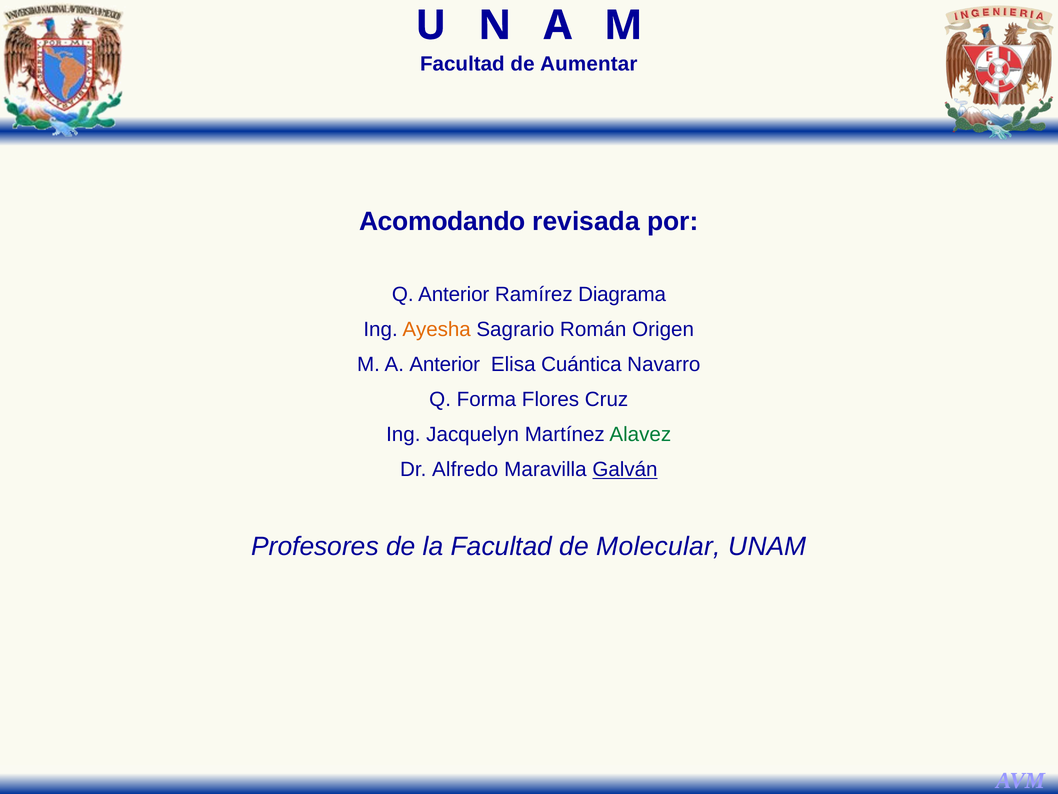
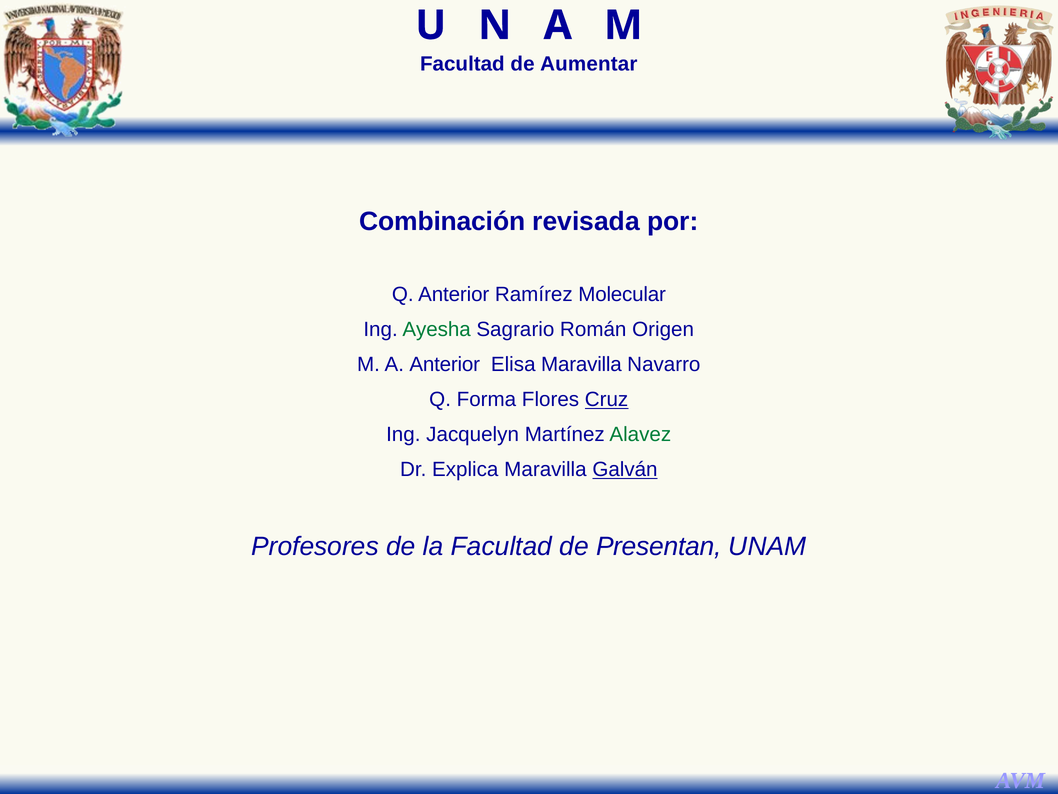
Acomodando: Acomodando -> Combinación
Diagrama: Diagrama -> Molecular
Ayesha colour: orange -> green
Elisa Cuántica: Cuántica -> Maravilla
Cruz underline: none -> present
Alfredo: Alfredo -> Explica
Molecular: Molecular -> Presentan
